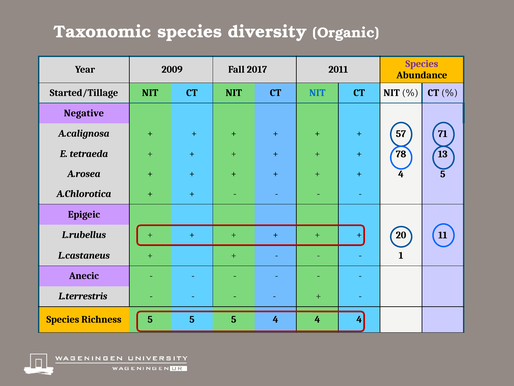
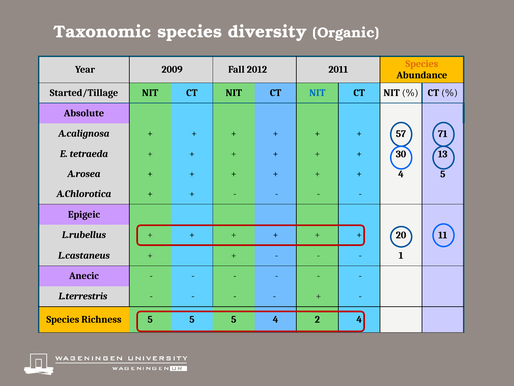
Species at (422, 64) colour: purple -> orange
2017: 2017 -> 2012
Negative: Negative -> Absolute
78: 78 -> 30
5 4 4: 4 -> 2
